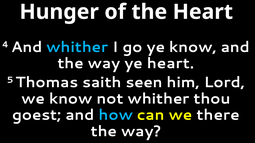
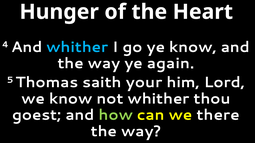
ye heart: heart -> again
seen: seen -> your
how colour: light blue -> light green
